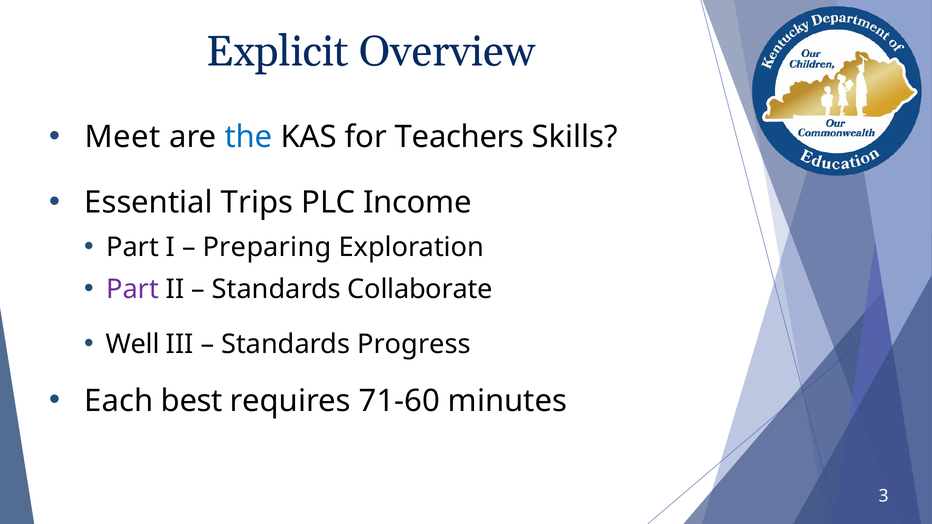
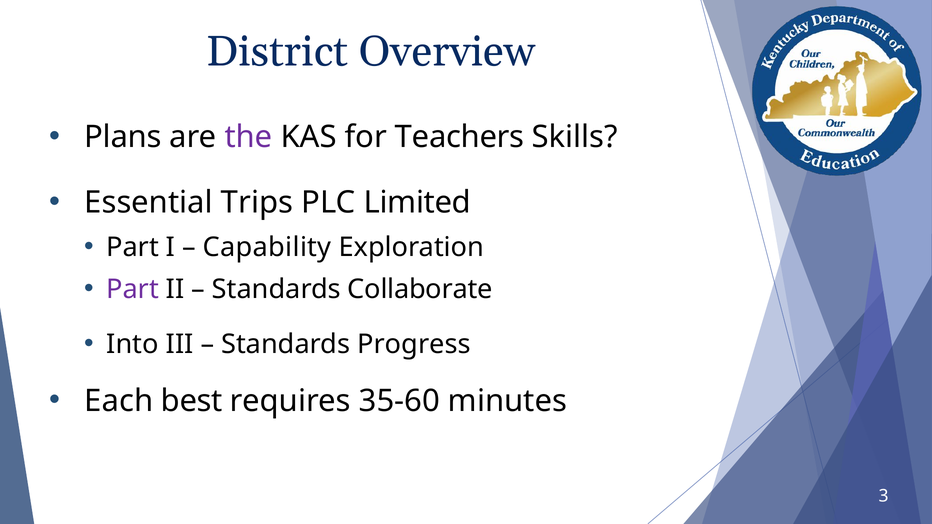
Explicit: Explicit -> District
Meet: Meet -> Plans
the colour: blue -> purple
Income: Income -> Limited
Preparing: Preparing -> Capability
Well: Well -> Into
71-60: 71-60 -> 35-60
